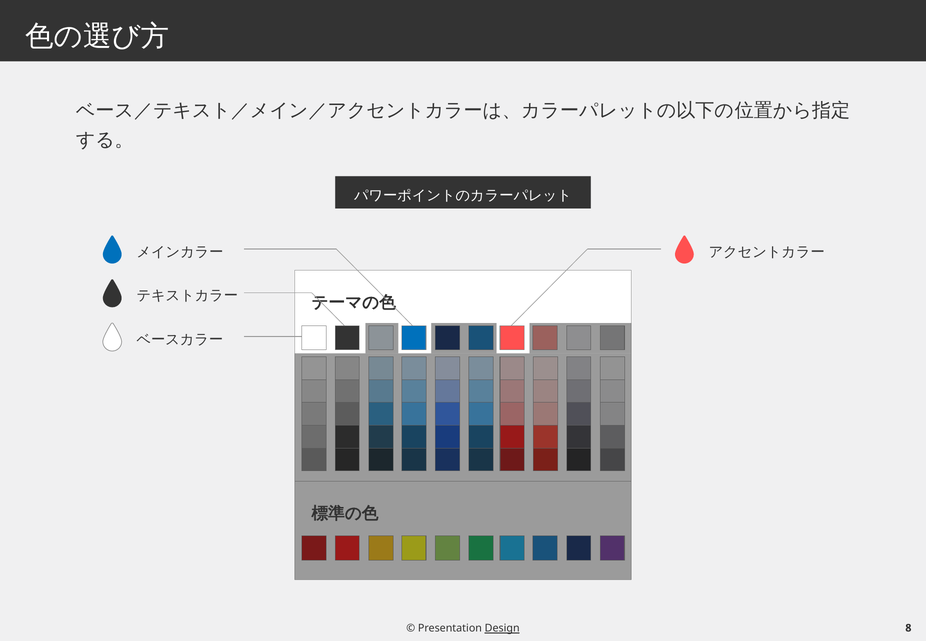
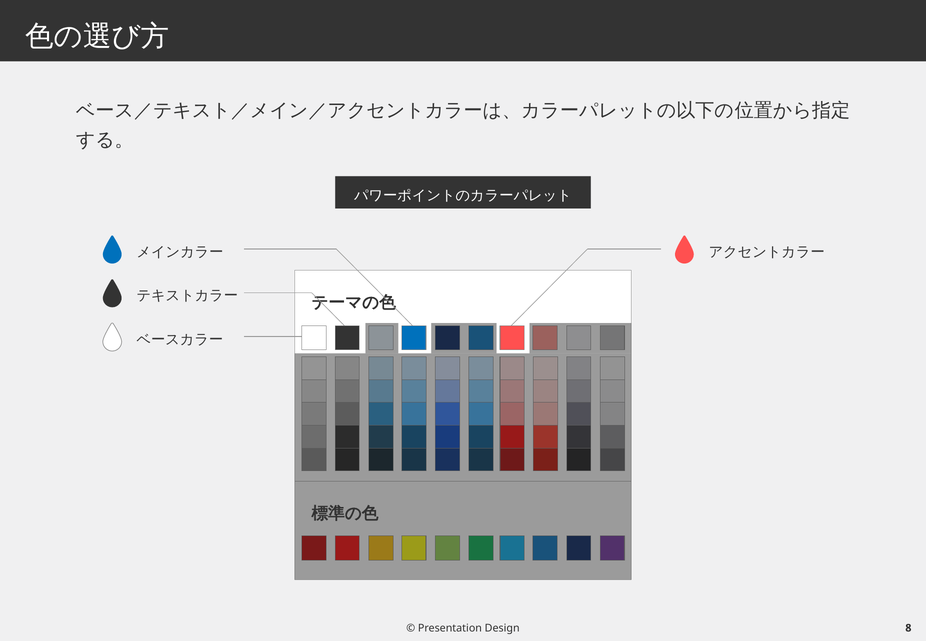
Design underline: present -> none
